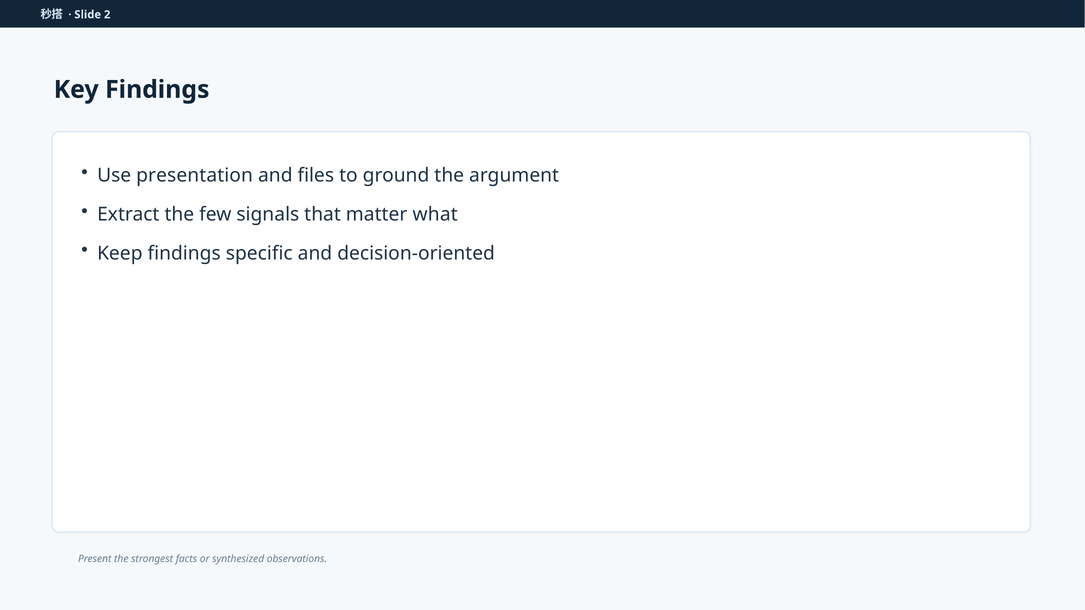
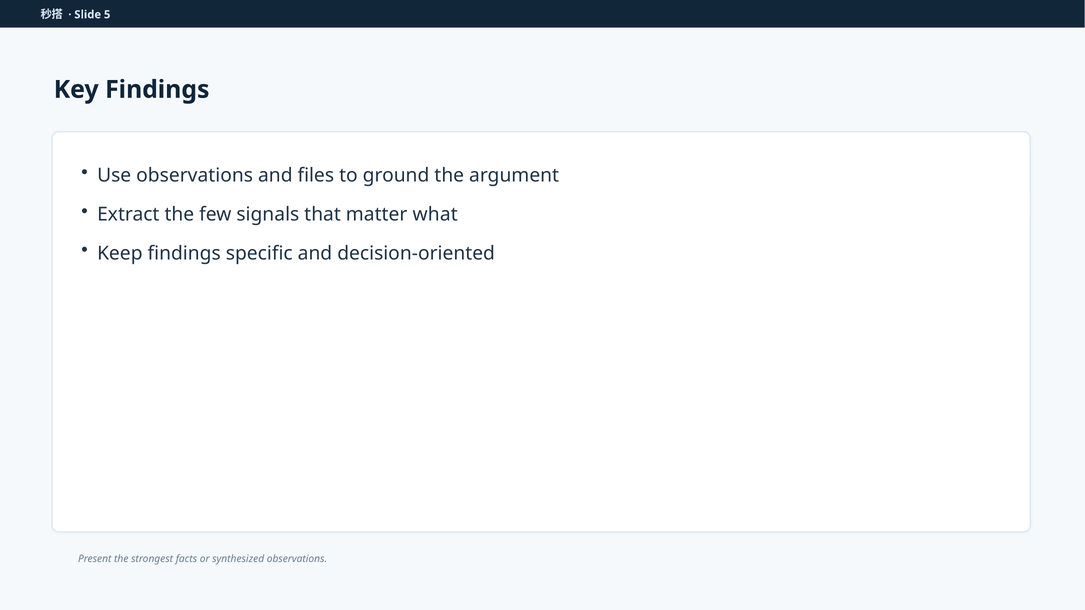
2: 2 -> 5
Use presentation: presentation -> observations
